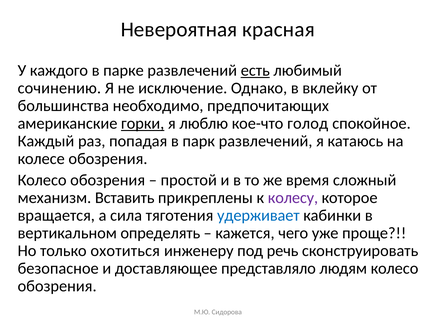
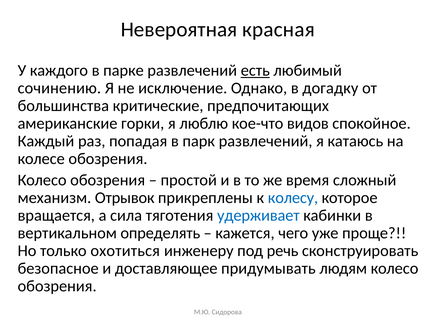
вклейку: вклейку -> догадку
необходимо: необходимо -> критические
горки underline: present -> none
голод: голод -> видов
Вставить: Вставить -> Отрывок
колесу colour: purple -> blue
представляло: представляло -> придумывать
